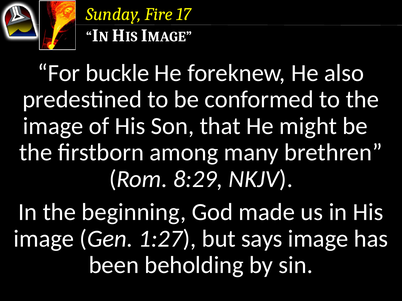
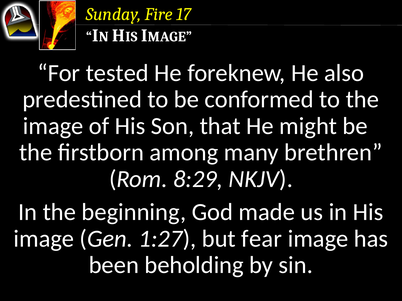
buckle: buckle -> tested
says: says -> fear
